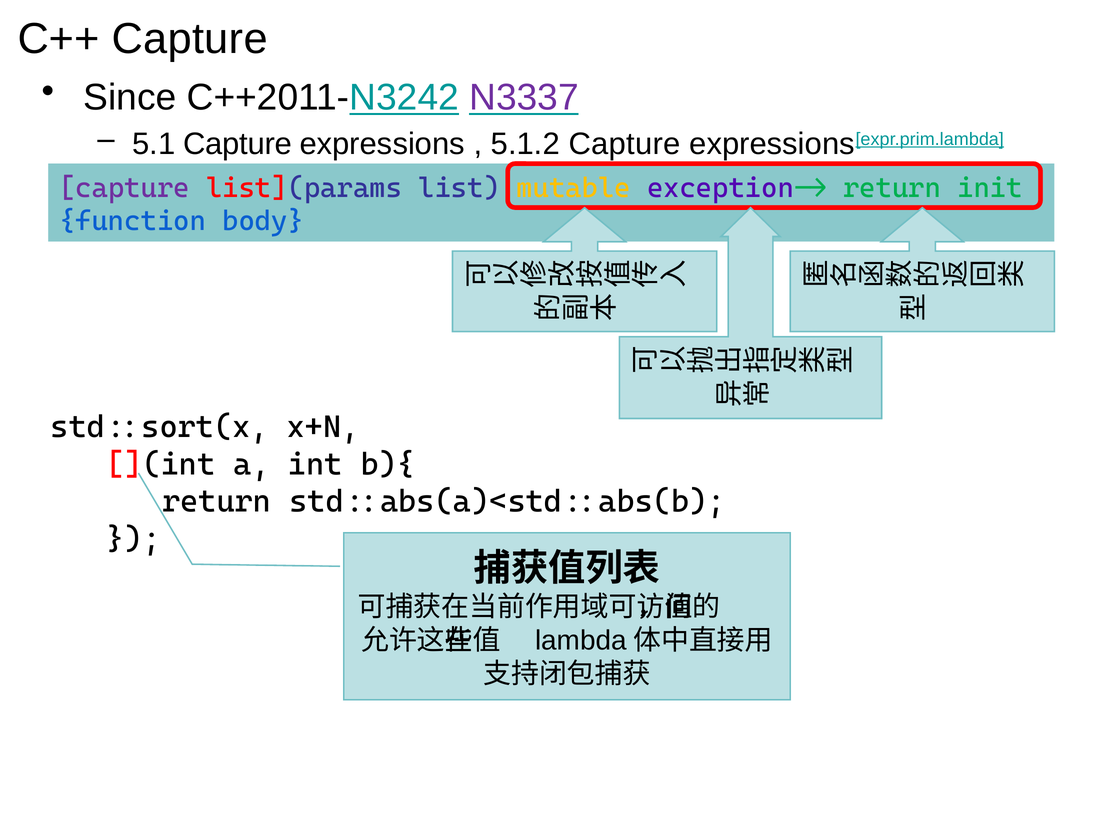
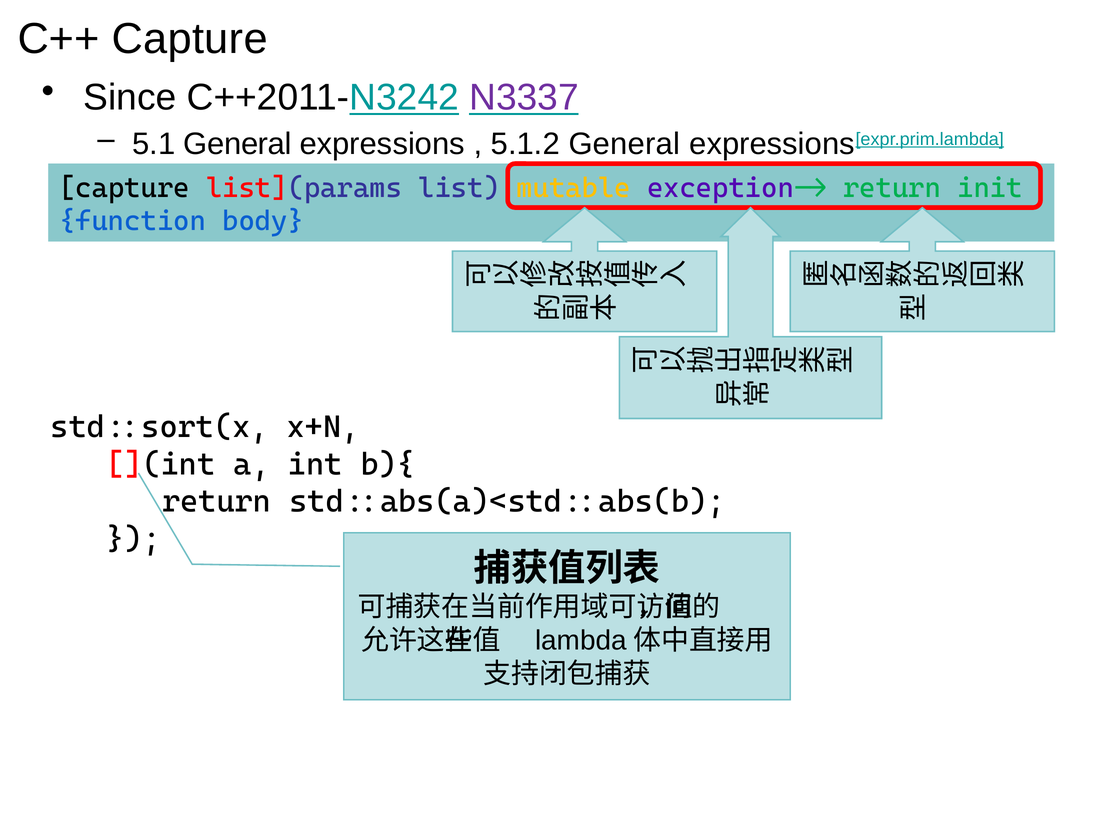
5.1 Capture: Capture -> General
5.1.2 Capture: Capture -> General
capture at (124, 188) colour: purple -> black
